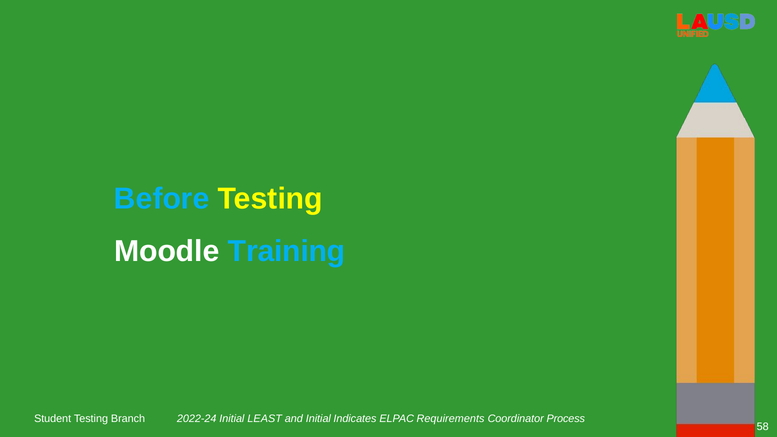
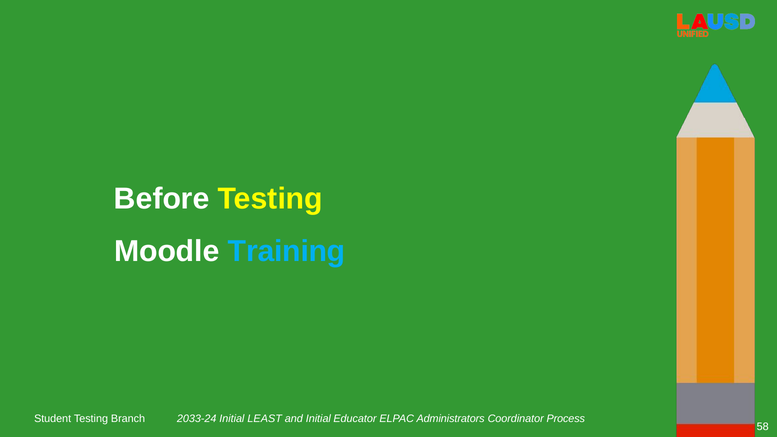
Before colour: light blue -> white
2022-24: 2022-24 -> 2033-24
Indicates: Indicates -> Educator
Requirements: Requirements -> Administrators
